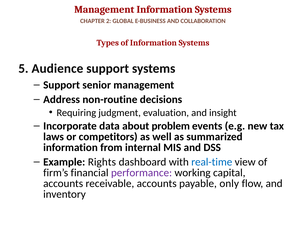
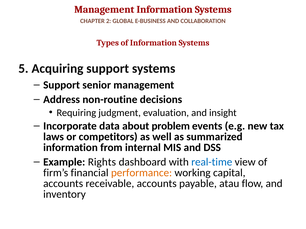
Audience: Audience -> Acquiring
performance colour: purple -> orange
only: only -> atau
